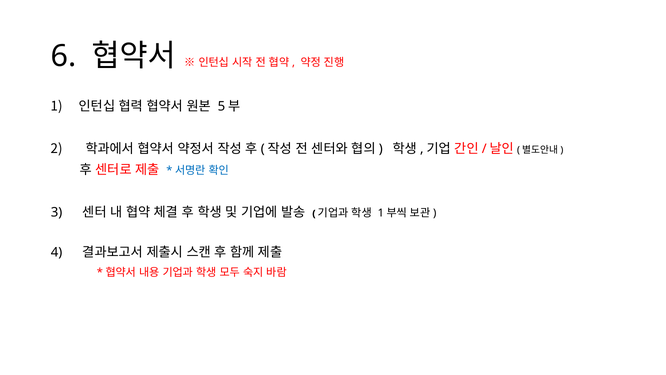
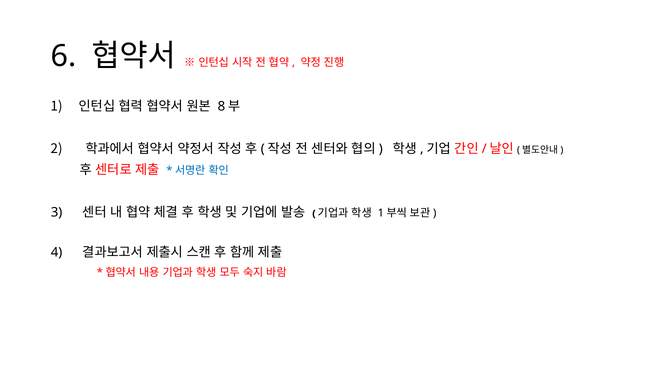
5: 5 -> 8
